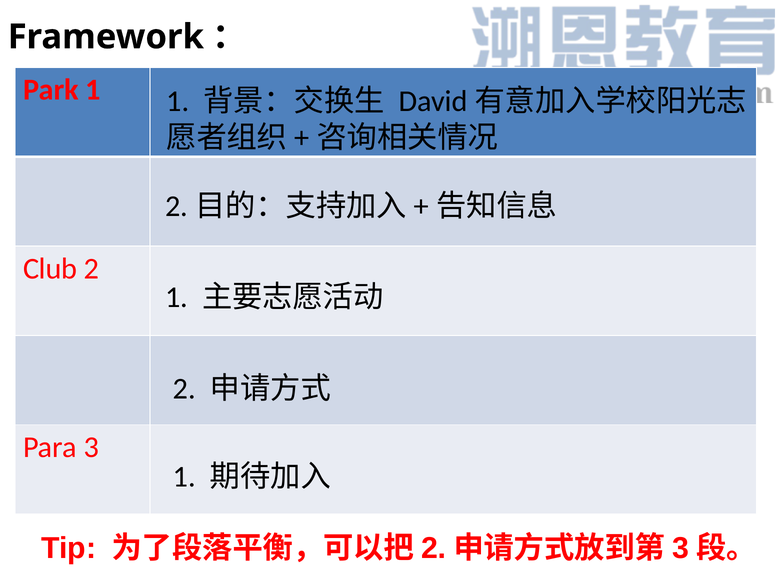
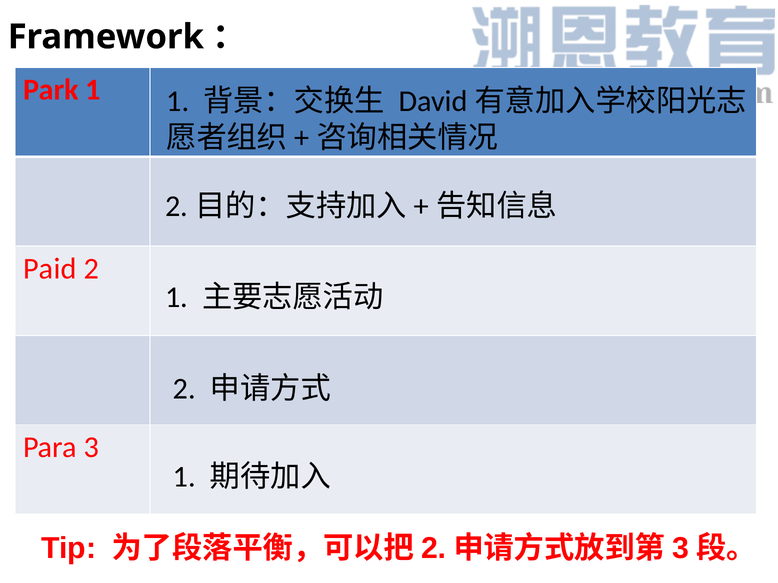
Club: Club -> Paid
